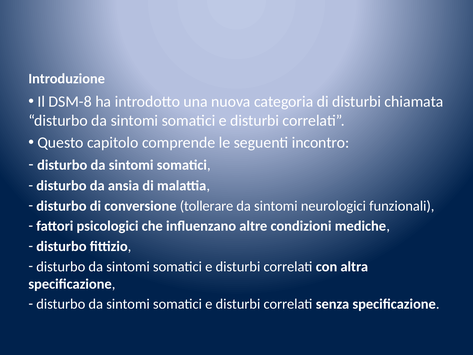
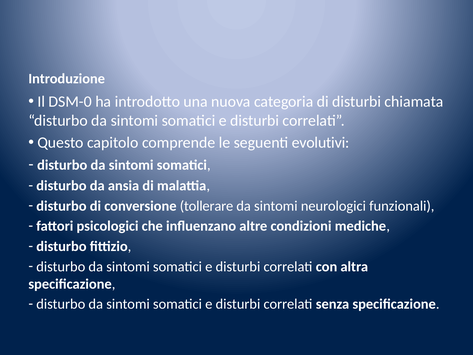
DSM-8: DSM-8 -> DSM-0
incontro: incontro -> evolutivi
